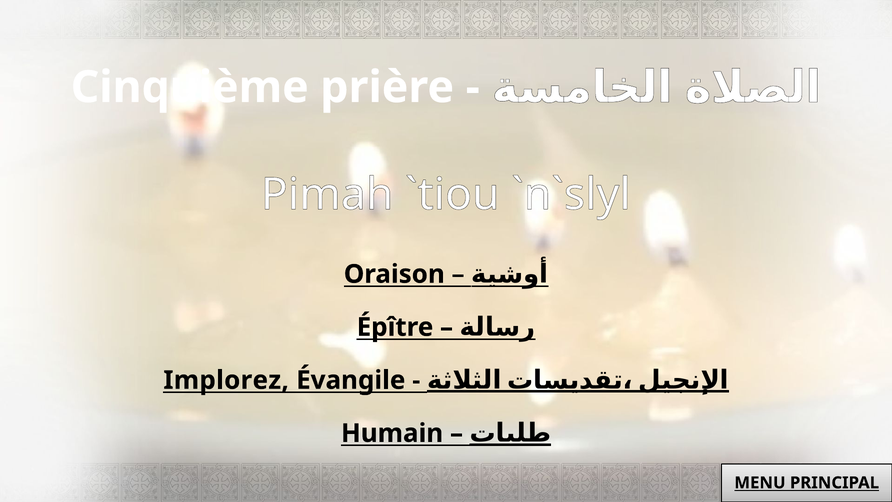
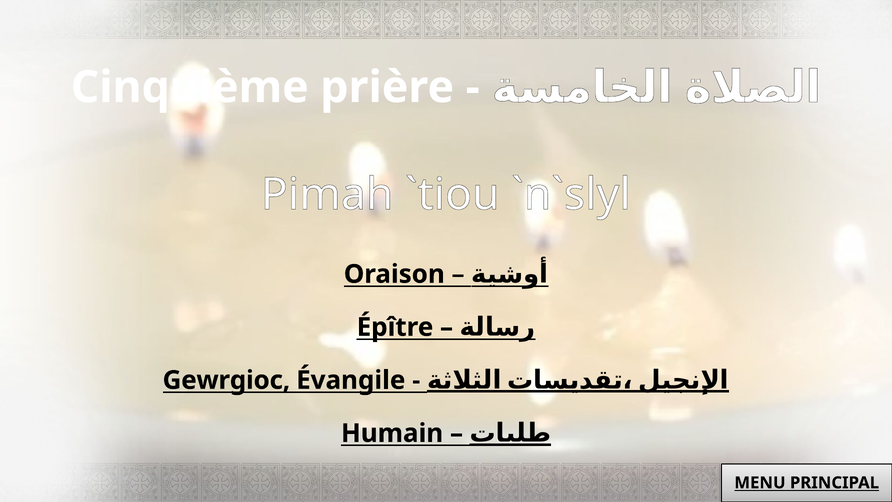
Implorez: Implorez -> Gewrgioc
